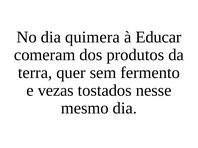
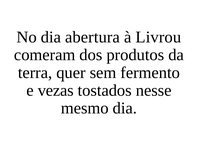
quimera: quimera -> abertura
Educar: Educar -> Livrou
